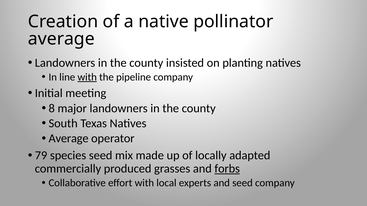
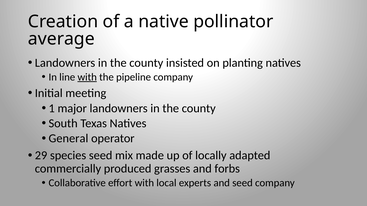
8: 8 -> 1
Average at (69, 139): Average -> General
79: 79 -> 29
forbs underline: present -> none
